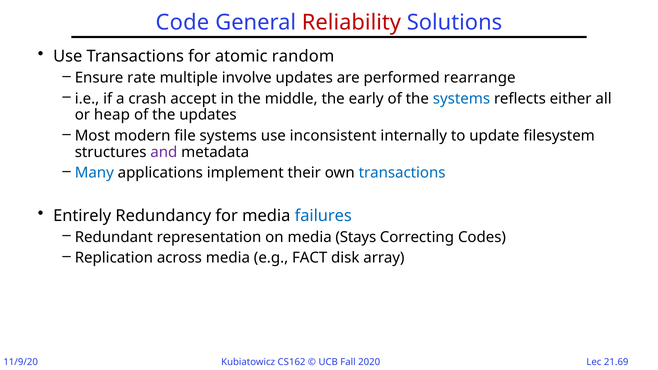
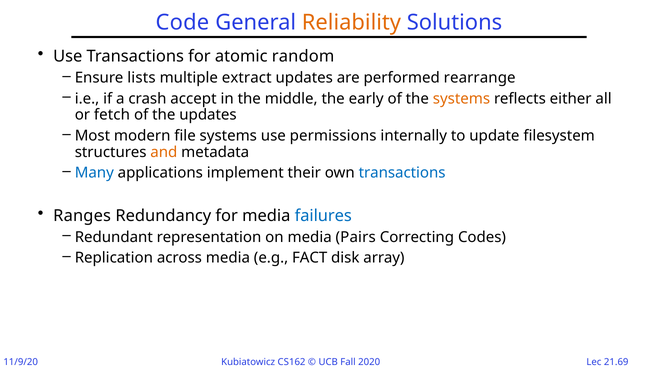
Reliability colour: red -> orange
rate: rate -> lists
involve: involve -> extract
systems at (461, 99) colour: blue -> orange
heap: heap -> fetch
inconsistent: inconsistent -> permissions
and colour: purple -> orange
Entirely: Entirely -> Ranges
Stays: Stays -> Pairs
